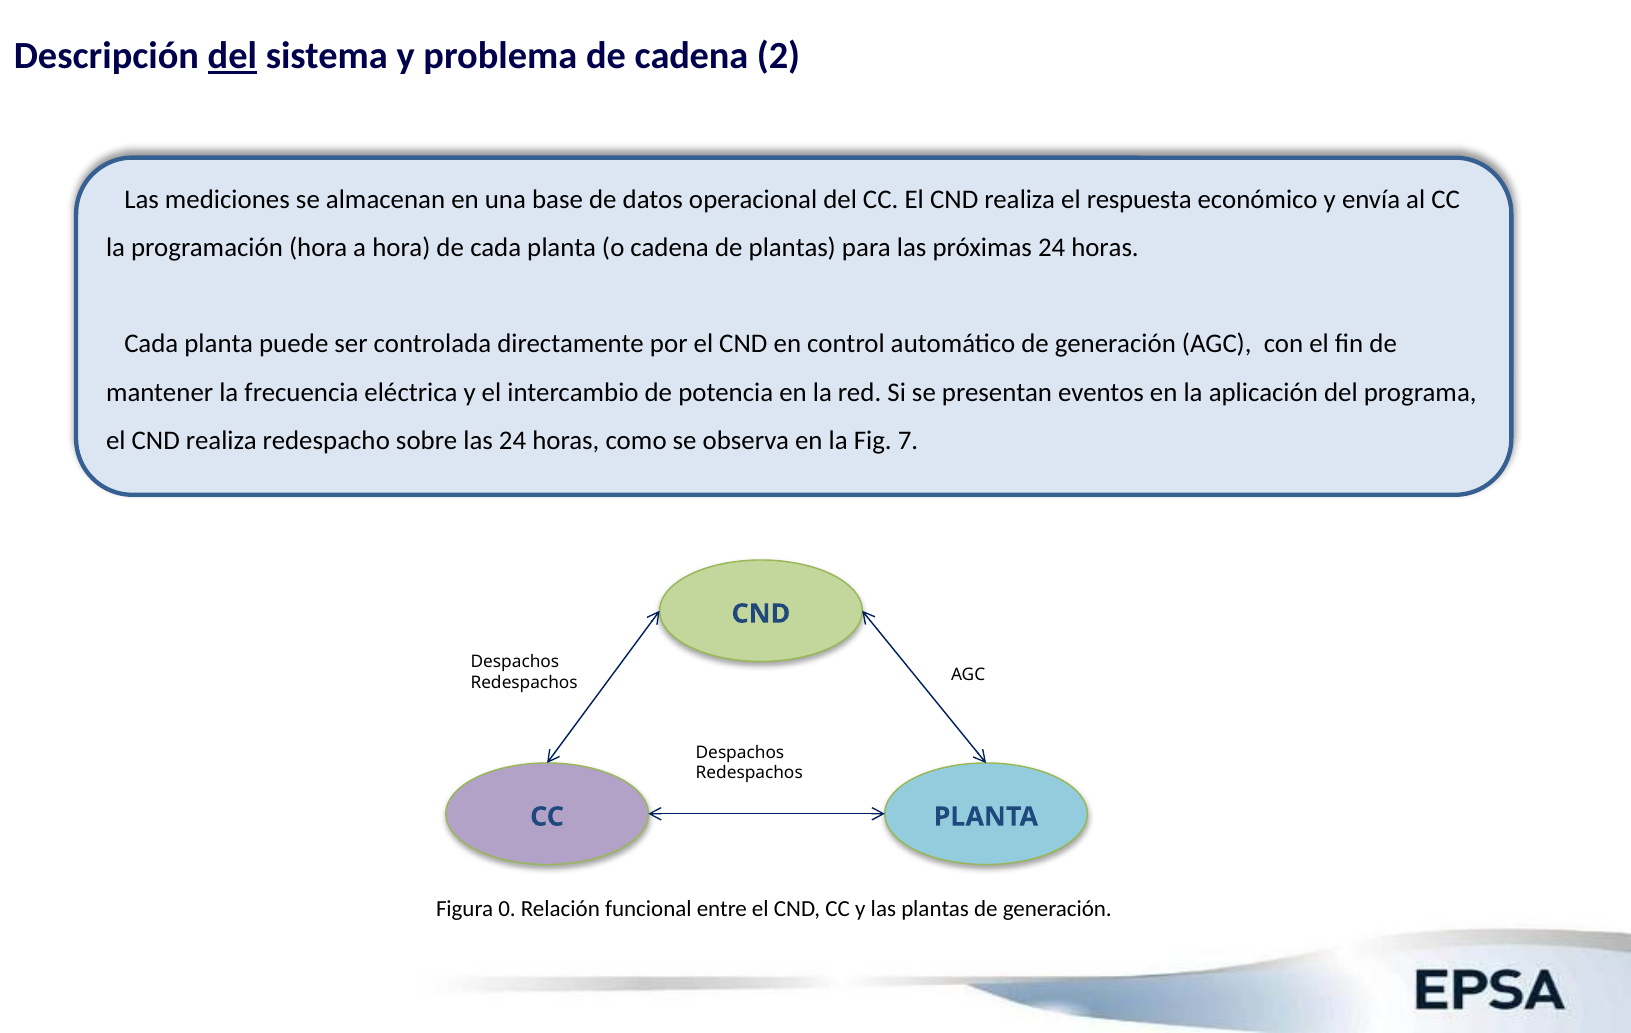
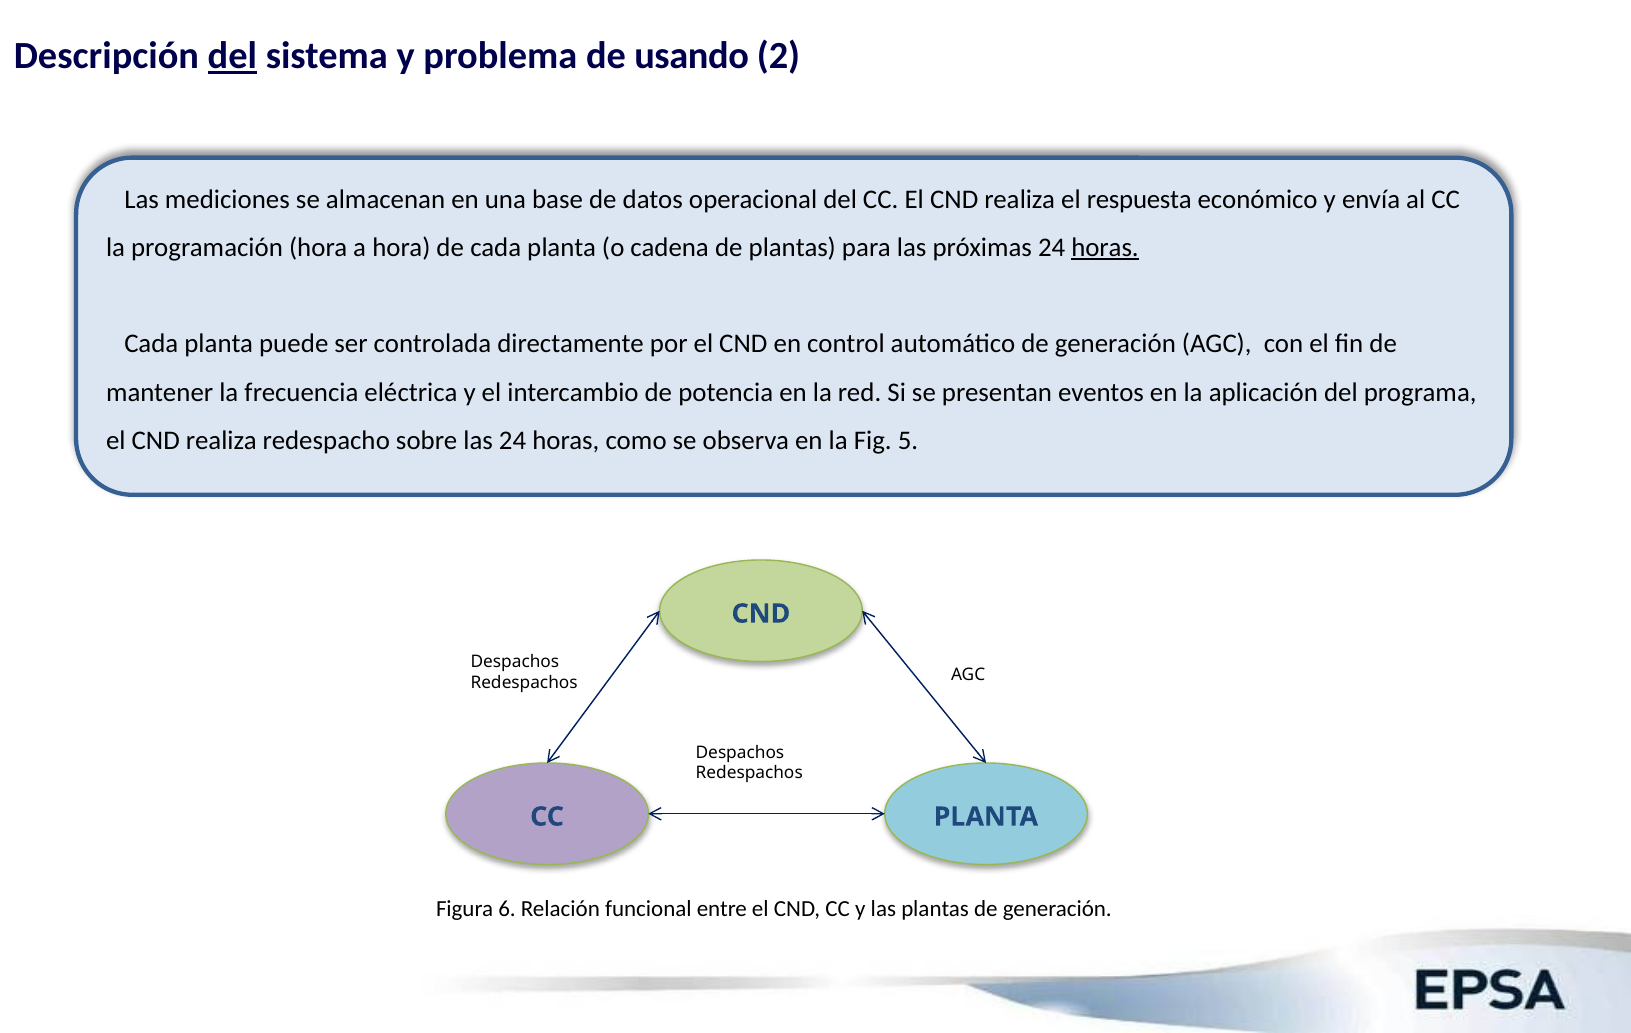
de cadena: cadena -> usando
horas at (1105, 247) underline: none -> present
7: 7 -> 5
0: 0 -> 6
